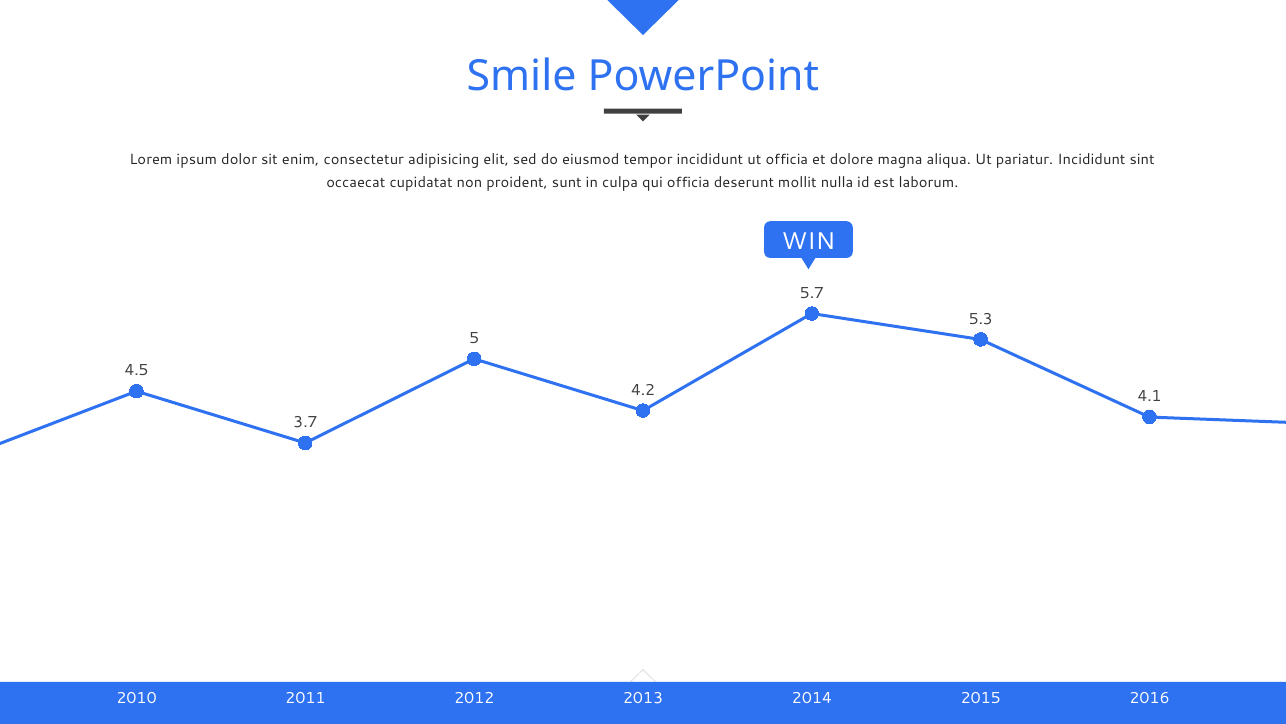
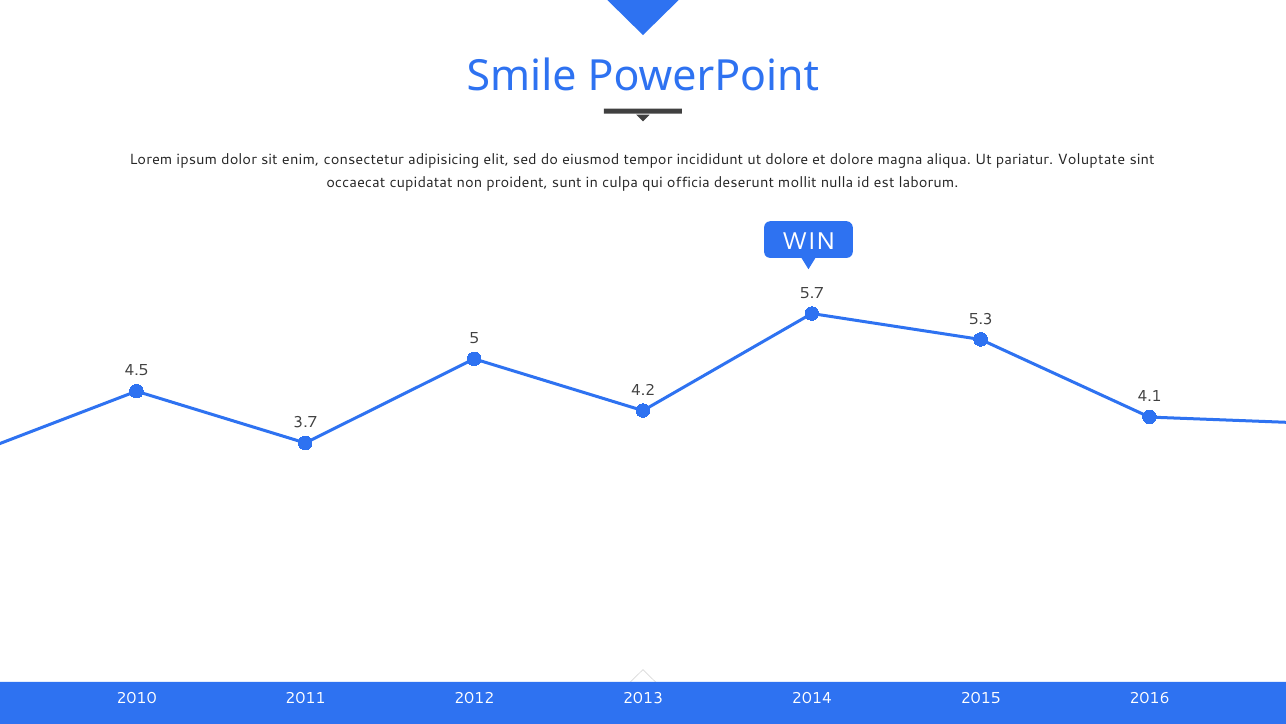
ut officia: officia -> dolore
pariatur Incididunt: Incididunt -> Voluptate
